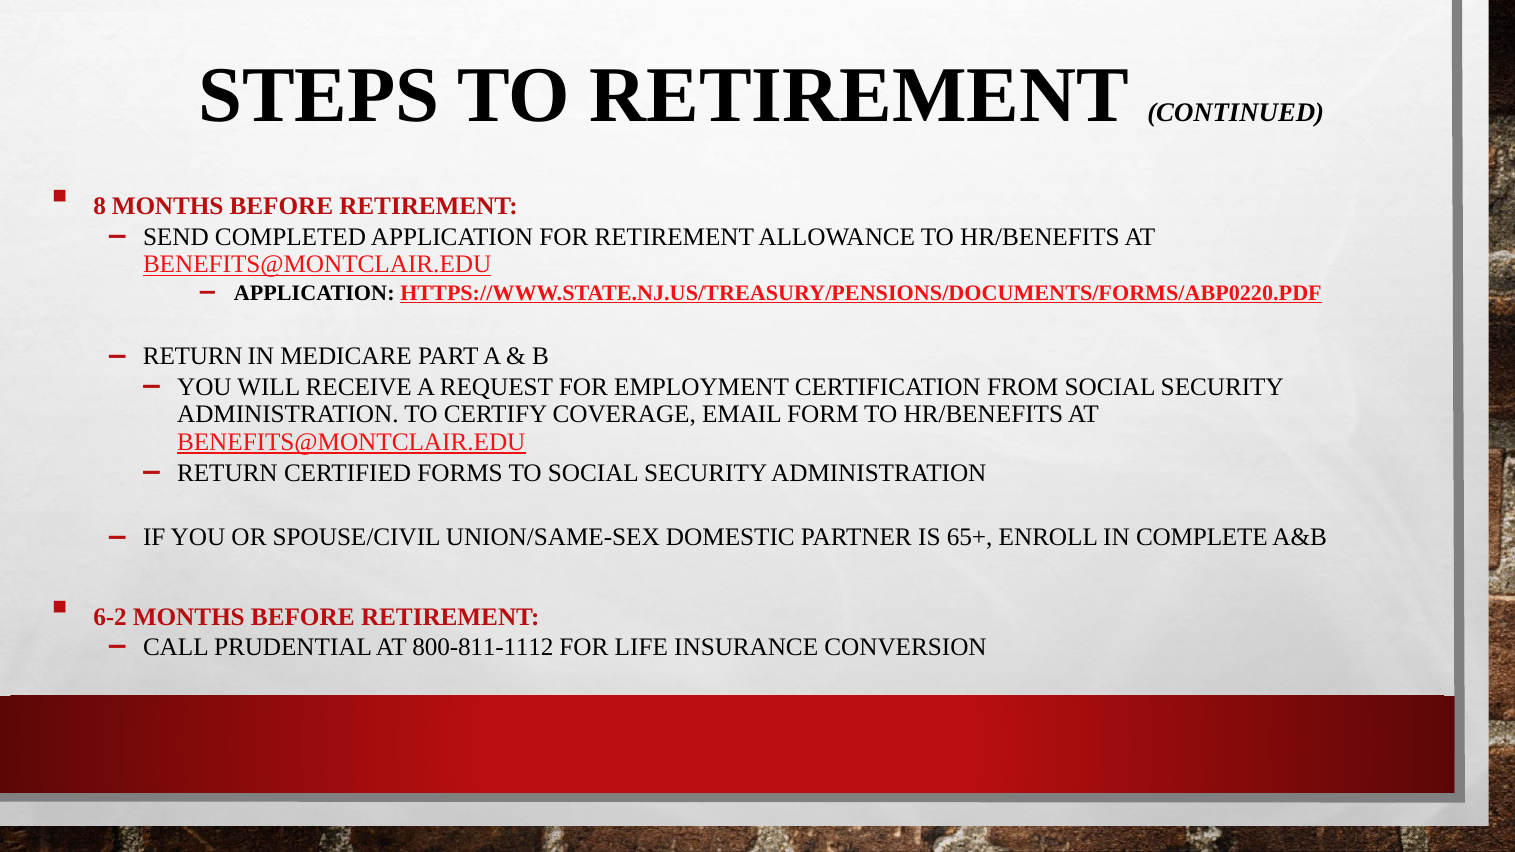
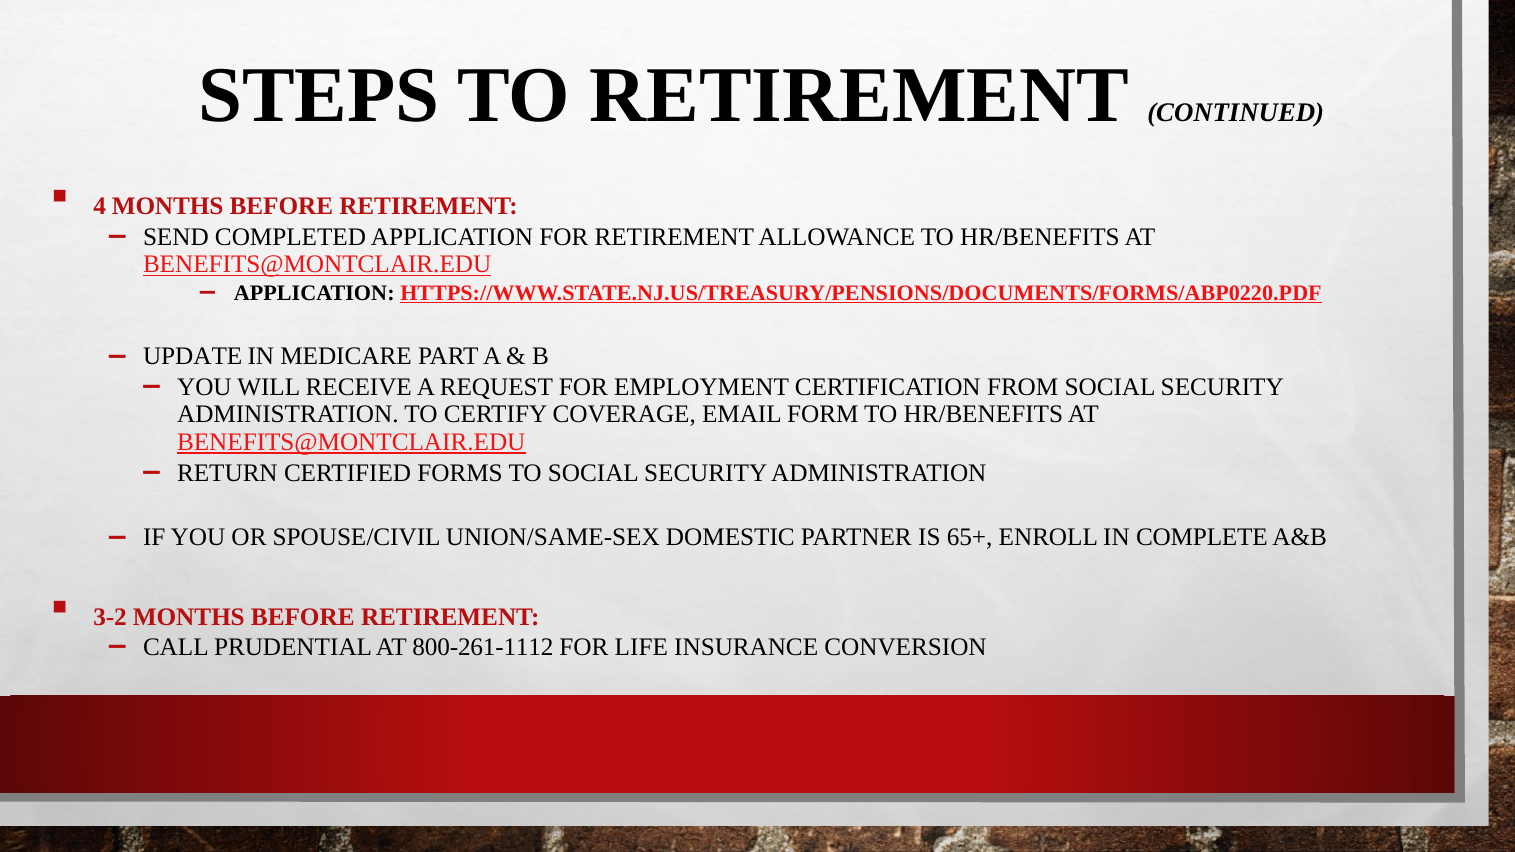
8: 8 -> 4
RETURN at (193, 357): RETURN -> UPDATE
6-2: 6-2 -> 3-2
800-811-1112: 800-811-1112 -> 800-261-1112
